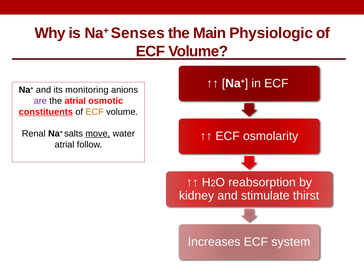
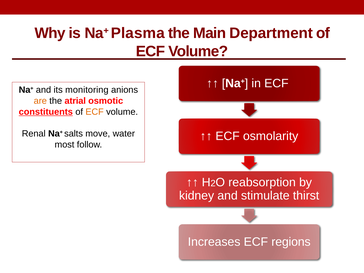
Senses: Senses -> Plasma
Physiologic: Physiologic -> Department
are colour: purple -> orange
move underline: present -> none
atrial at (65, 145): atrial -> most
system: system -> regions
